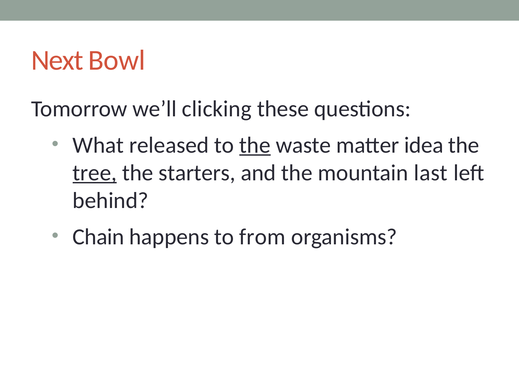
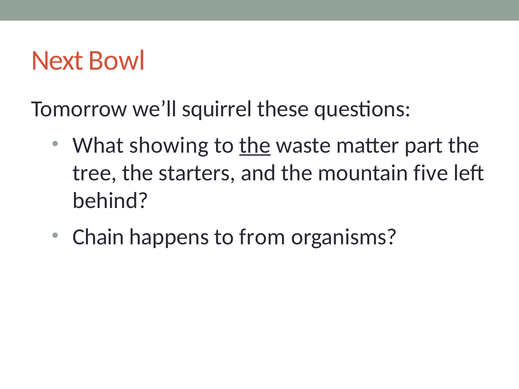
clicking: clicking -> squirrel
released: released -> showing
idea: idea -> part
tree underline: present -> none
last: last -> five
